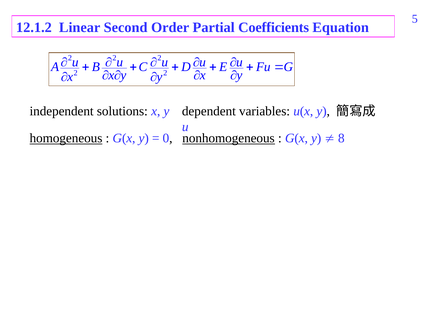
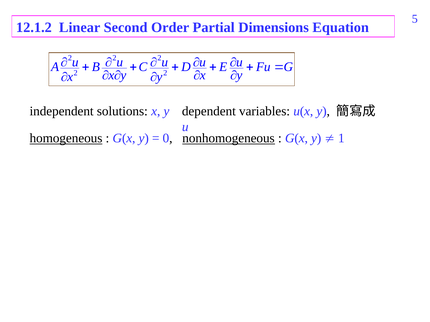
Coefficients: Coefficients -> Dimensions
8: 8 -> 1
